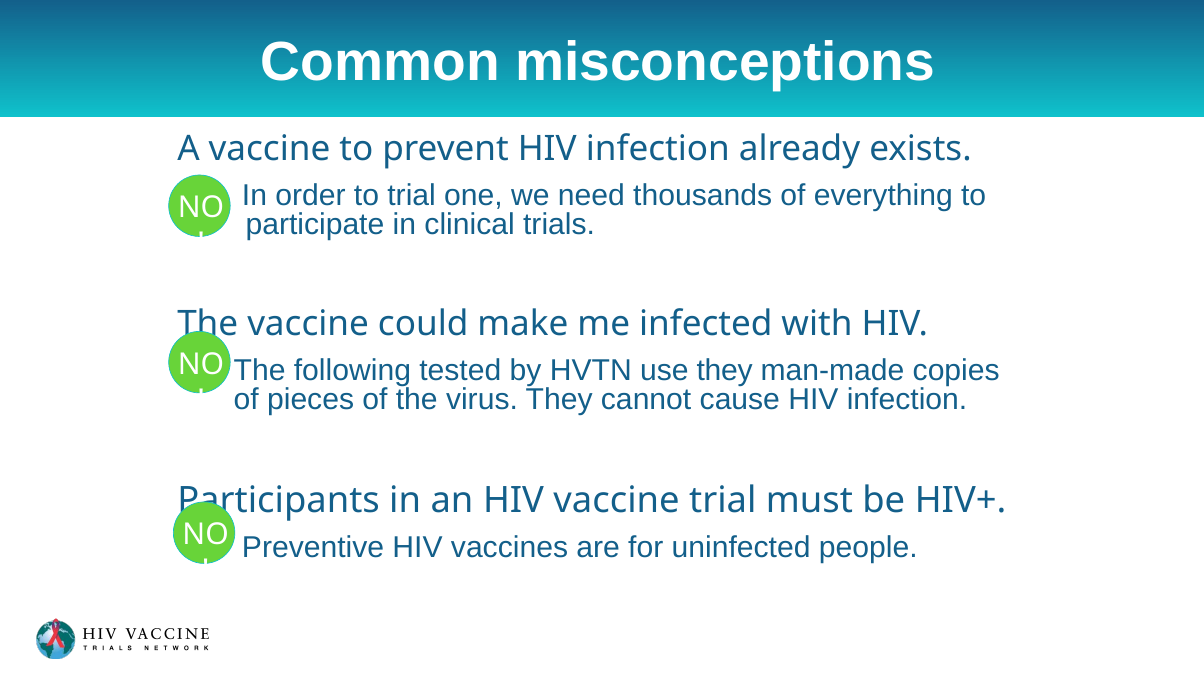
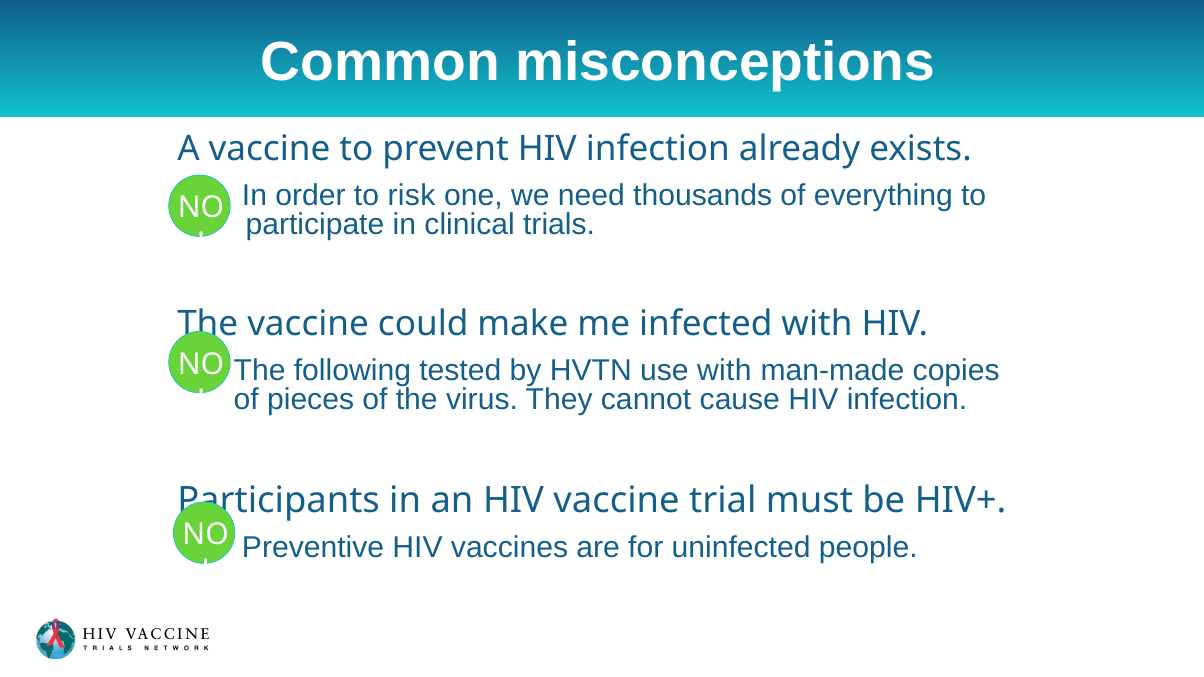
to trial: trial -> risk
use they: they -> with
